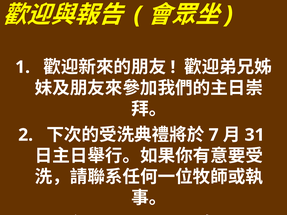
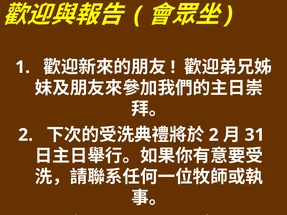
7 at (214, 135): 7 -> 2
